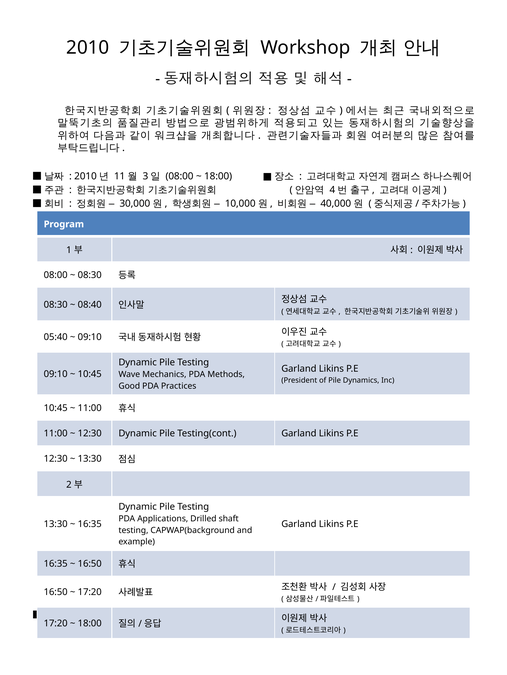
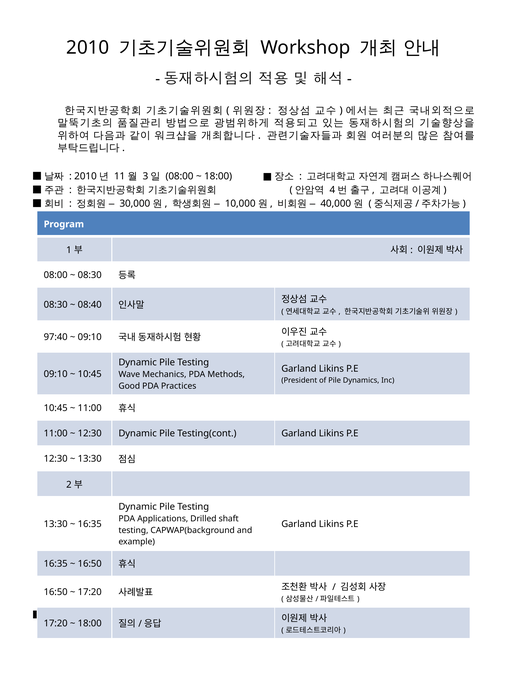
05:40: 05:40 -> 97:40
